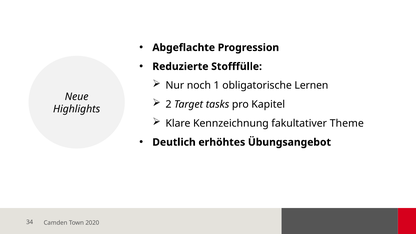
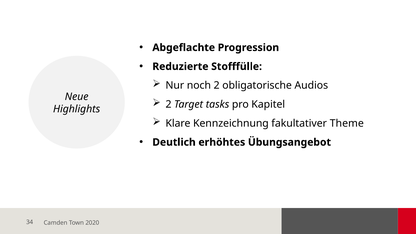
noch 1: 1 -> 2
Lernen: Lernen -> Audios
